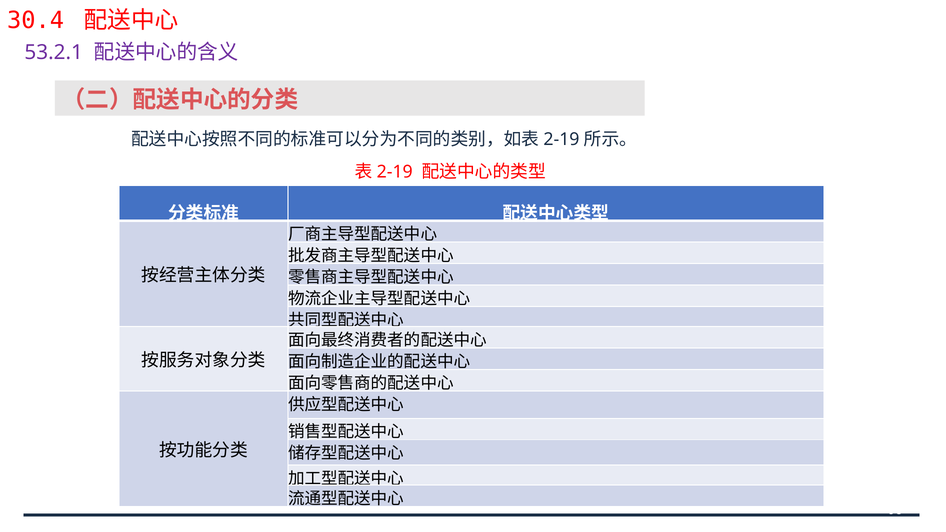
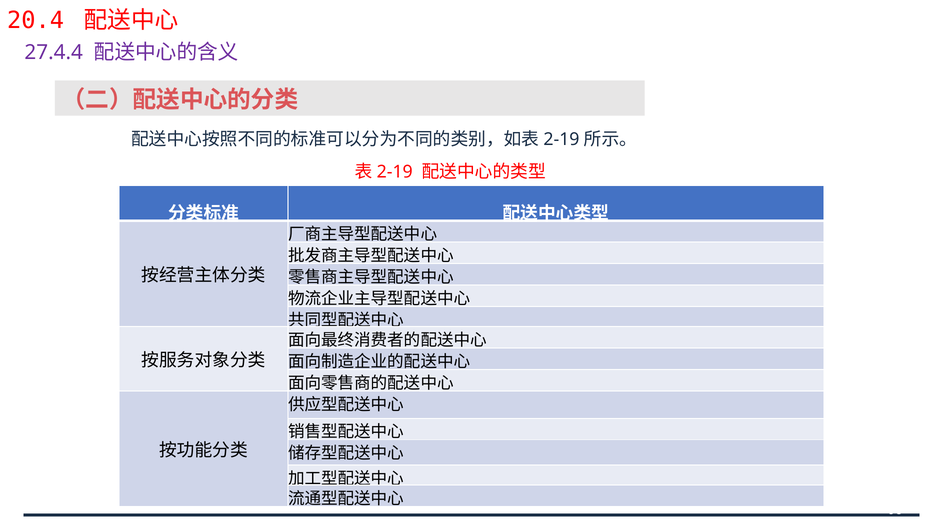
30.4: 30.4 -> 20.4
53.2.1: 53.2.1 -> 27.4.4
